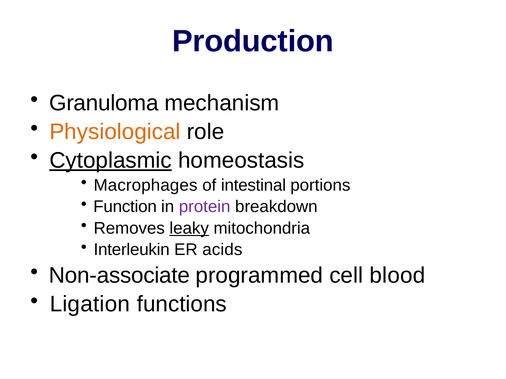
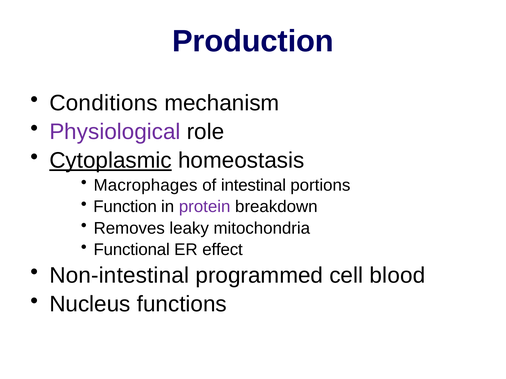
Granuloma: Granuloma -> Conditions
Physiological colour: orange -> purple
leaky underline: present -> none
Interleukin: Interleukin -> Functional
acids: acids -> effect
Non-associate: Non-associate -> Non-intestinal
Ligation: Ligation -> Nucleus
